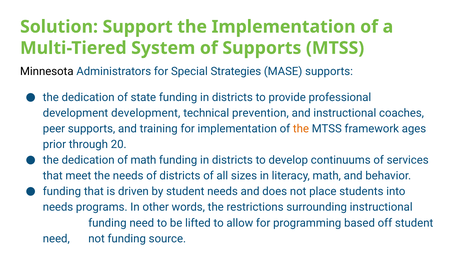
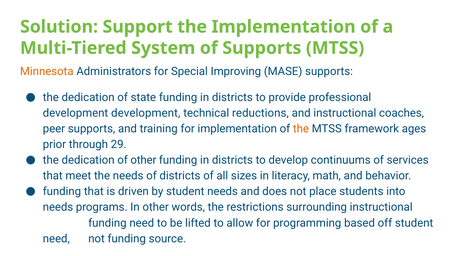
Minnesota colour: black -> orange
Strategies: Strategies -> Improving
prevention: prevention -> reductions
20: 20 -> 29
of math: math -> other
